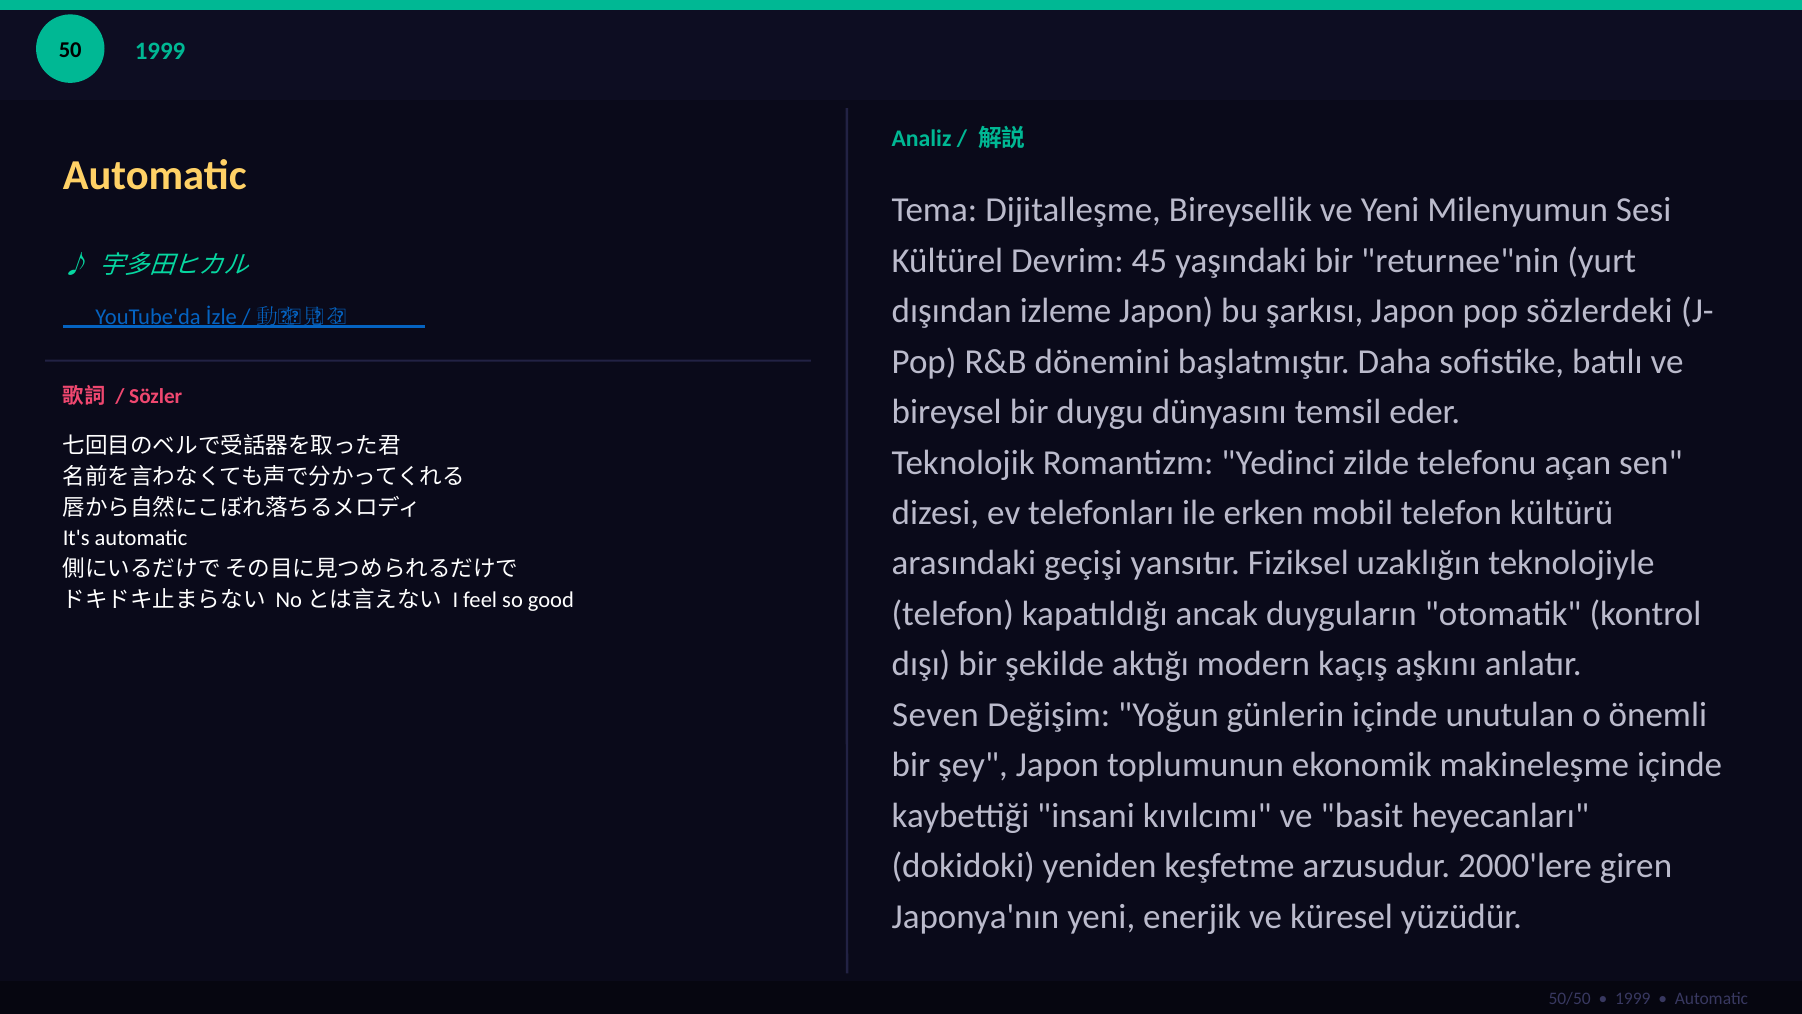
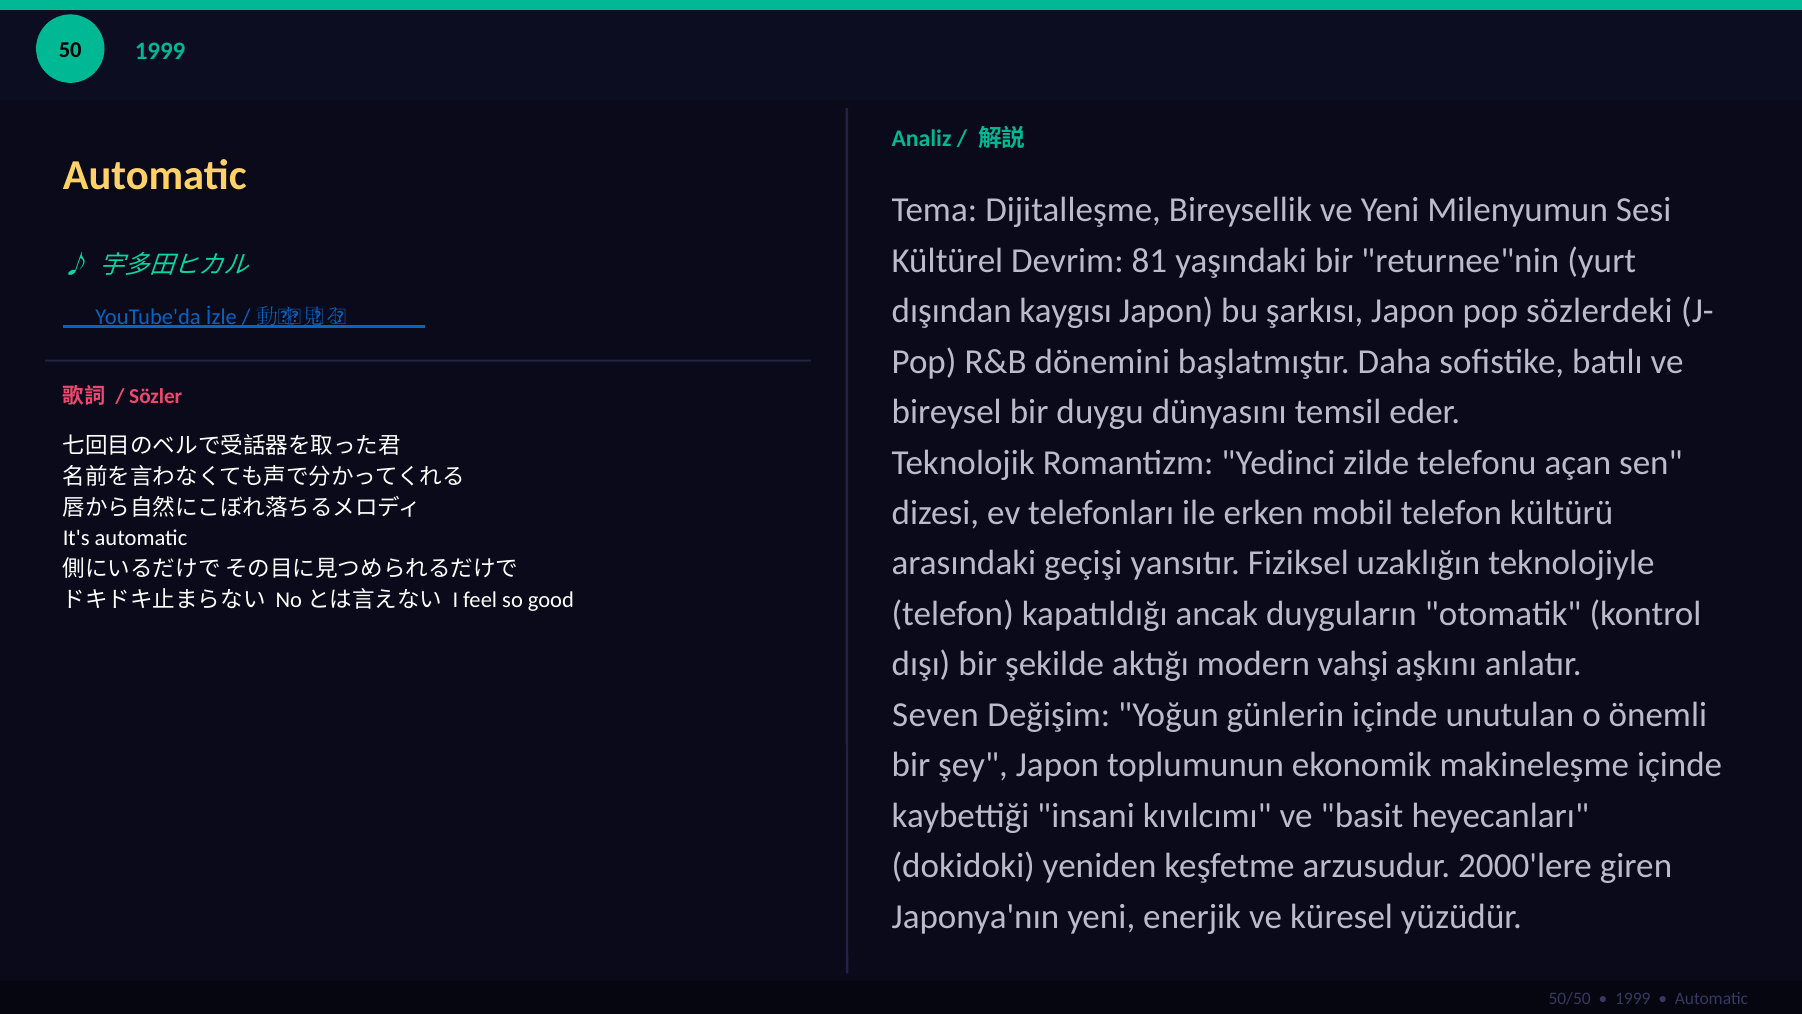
45: 45 -> 81
izleme: izleme -> kaygısı
kaçış: kaçış -> vahşi
